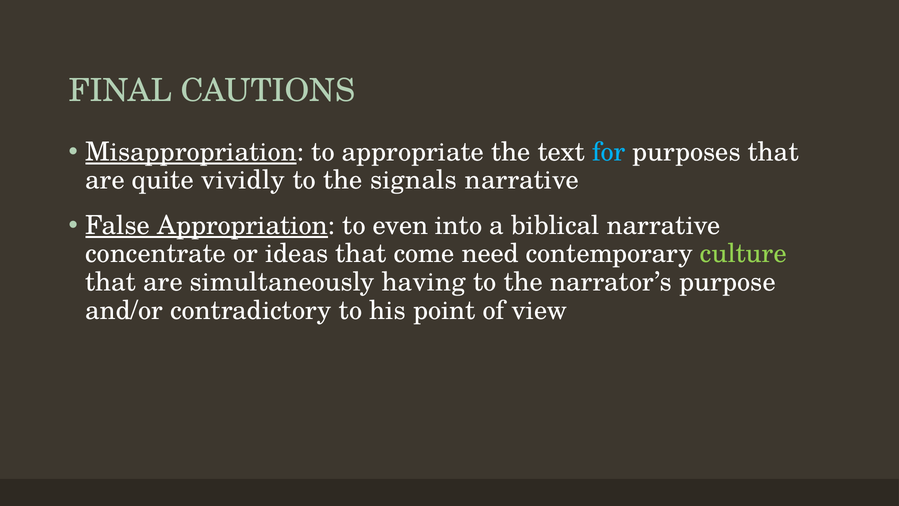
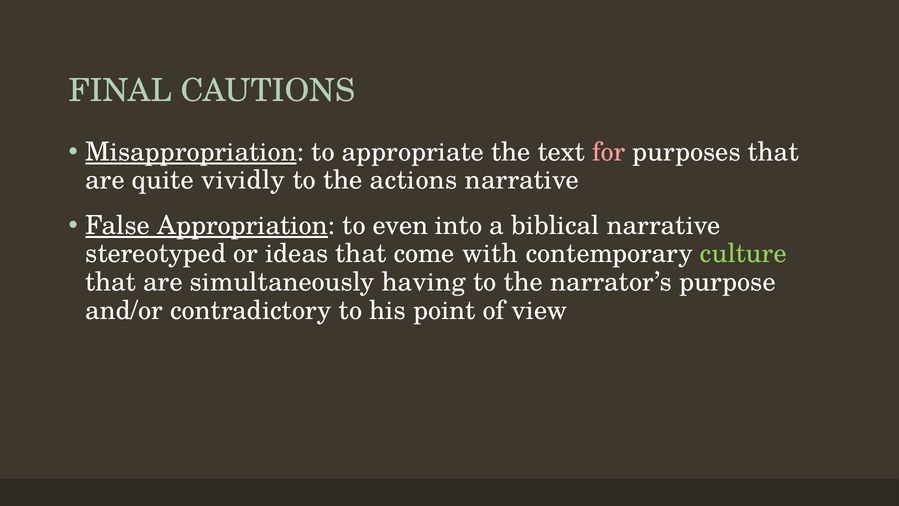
for colour: light blue -> pink
signals: signals -> actions
concentrate: concentrate -> stereotyped
need: need -> with
